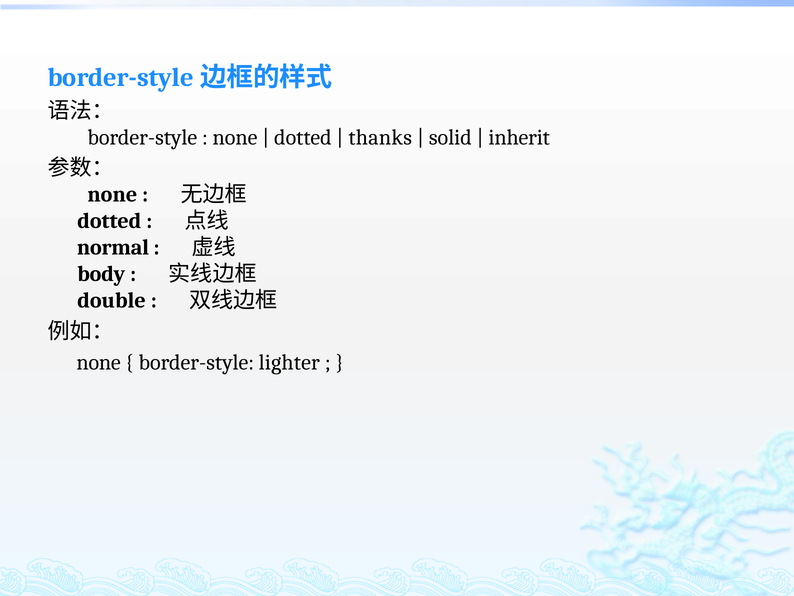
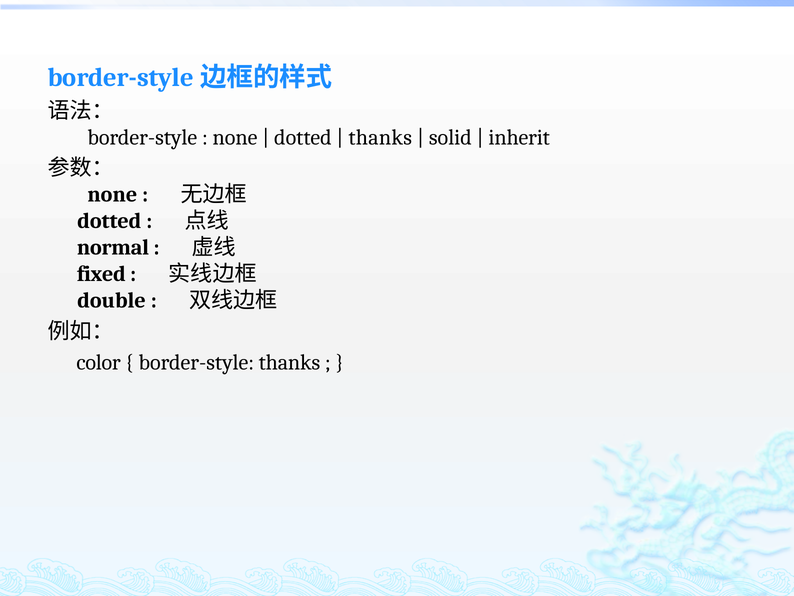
body: body -> fixed
none at (99, 362): none -> color
border-style lighter: lighter -> thanks
